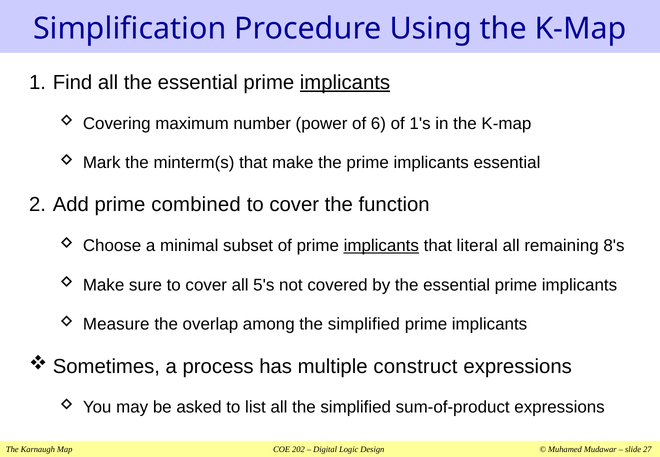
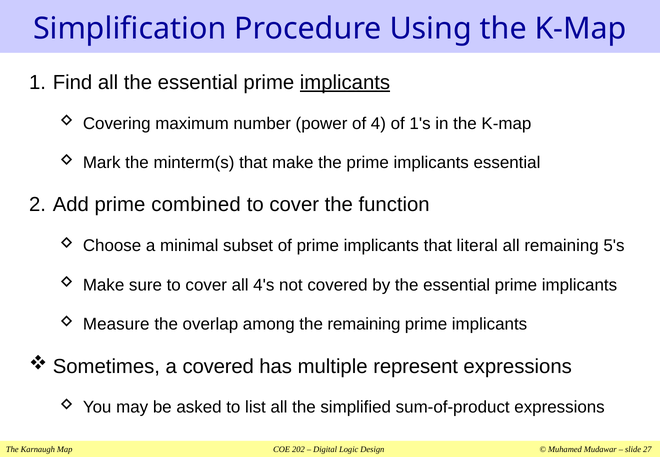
6: 6 -> 4
implicants at (381, 246) underline: present -> none
8's: 8's -> 5's
5's: 5's -> 4's
among the simplified: simplified -> remaining
a process: process -> covered
construct: construct -> represent
